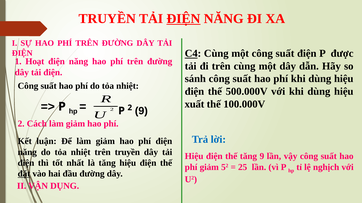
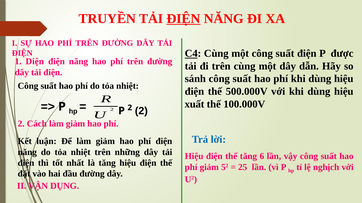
Hoạt: Hoạt -> Diện
2 9: 9 -> 2
trên truyền: truyền -> những
tăng 9: 9 -> 6
đặt underline: present -> none
